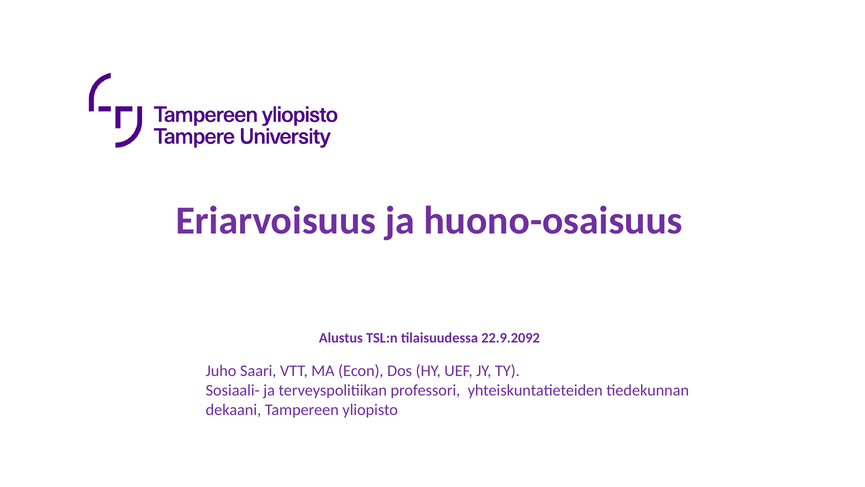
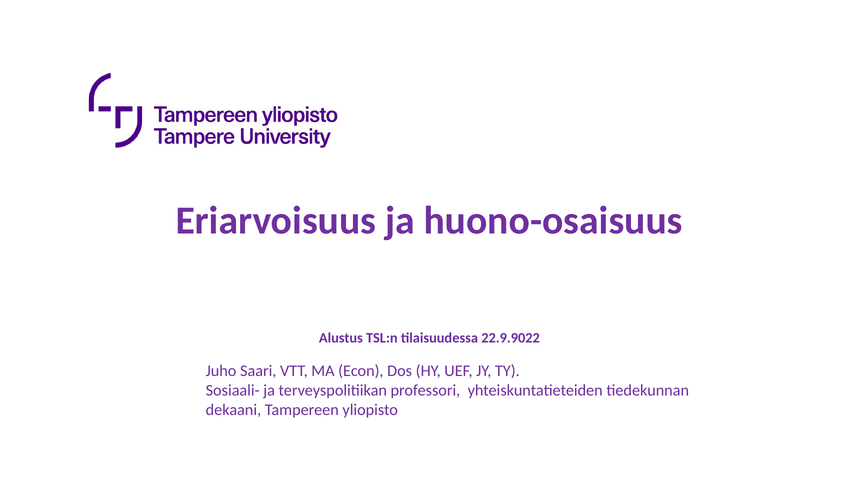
22.9.2092: 22.9.2092 -> 22.9.9022
